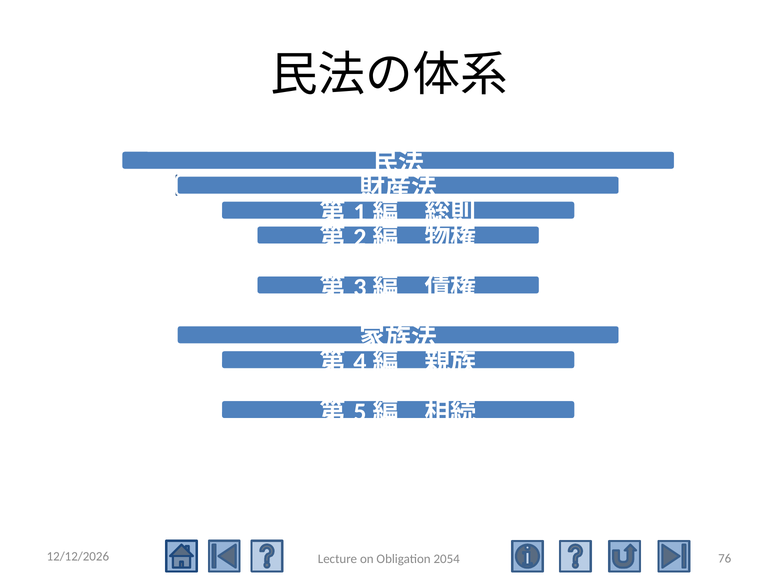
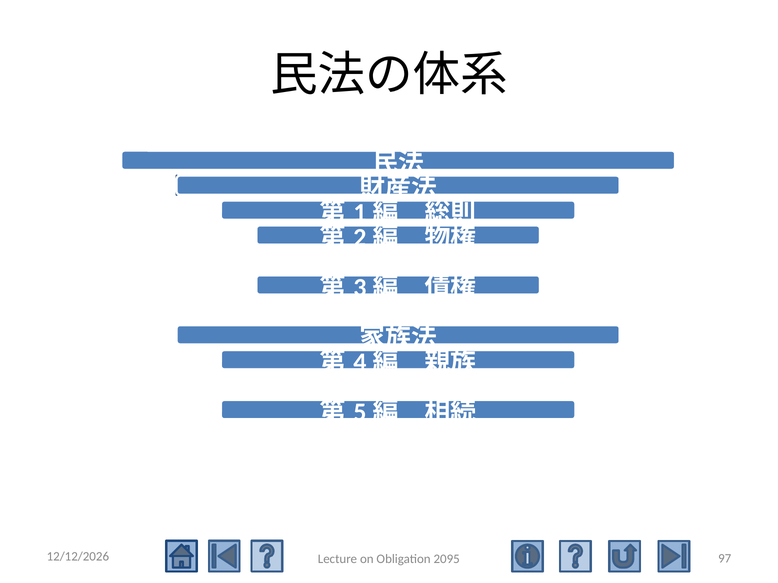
76: 76 -> 97
2054: 2054 -> 2095
